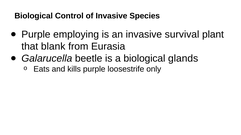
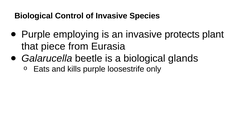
survival: survival -> protects
blank: blank -> piece
